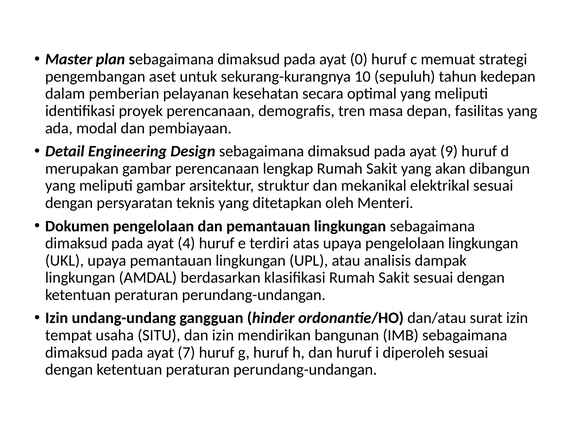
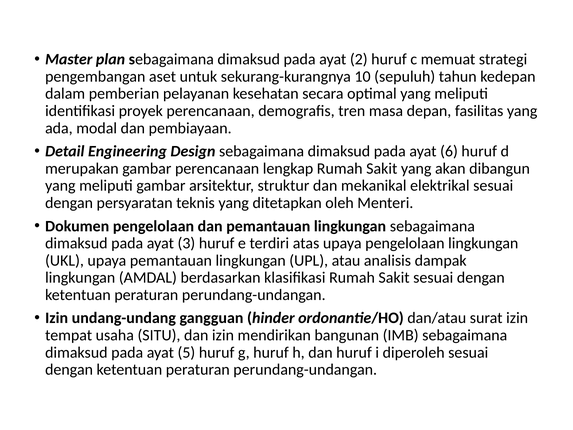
0: 0 -> 2
9: 9 -> 6
4: 4 -> 3
7: 7 -> 5
